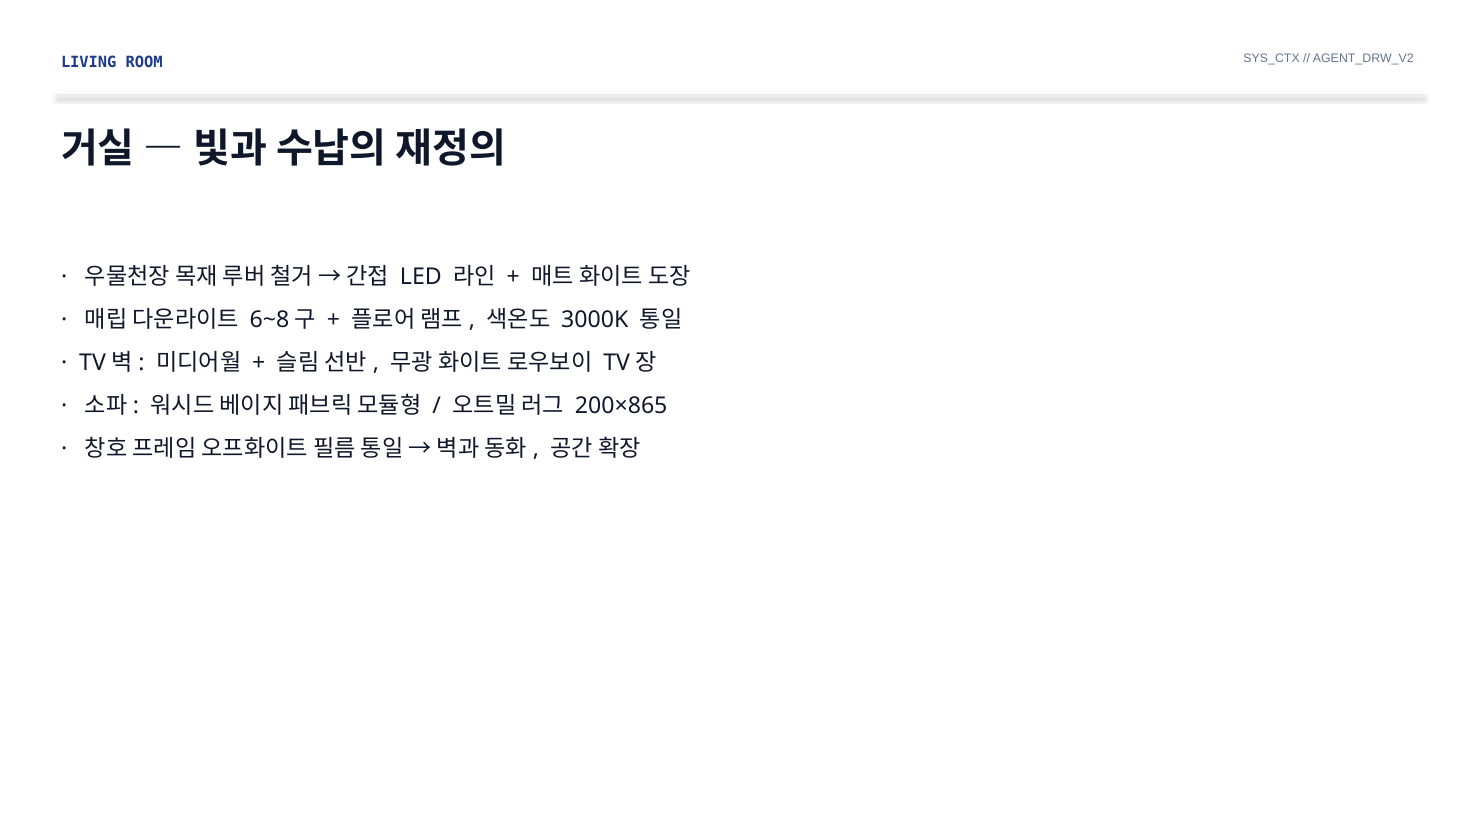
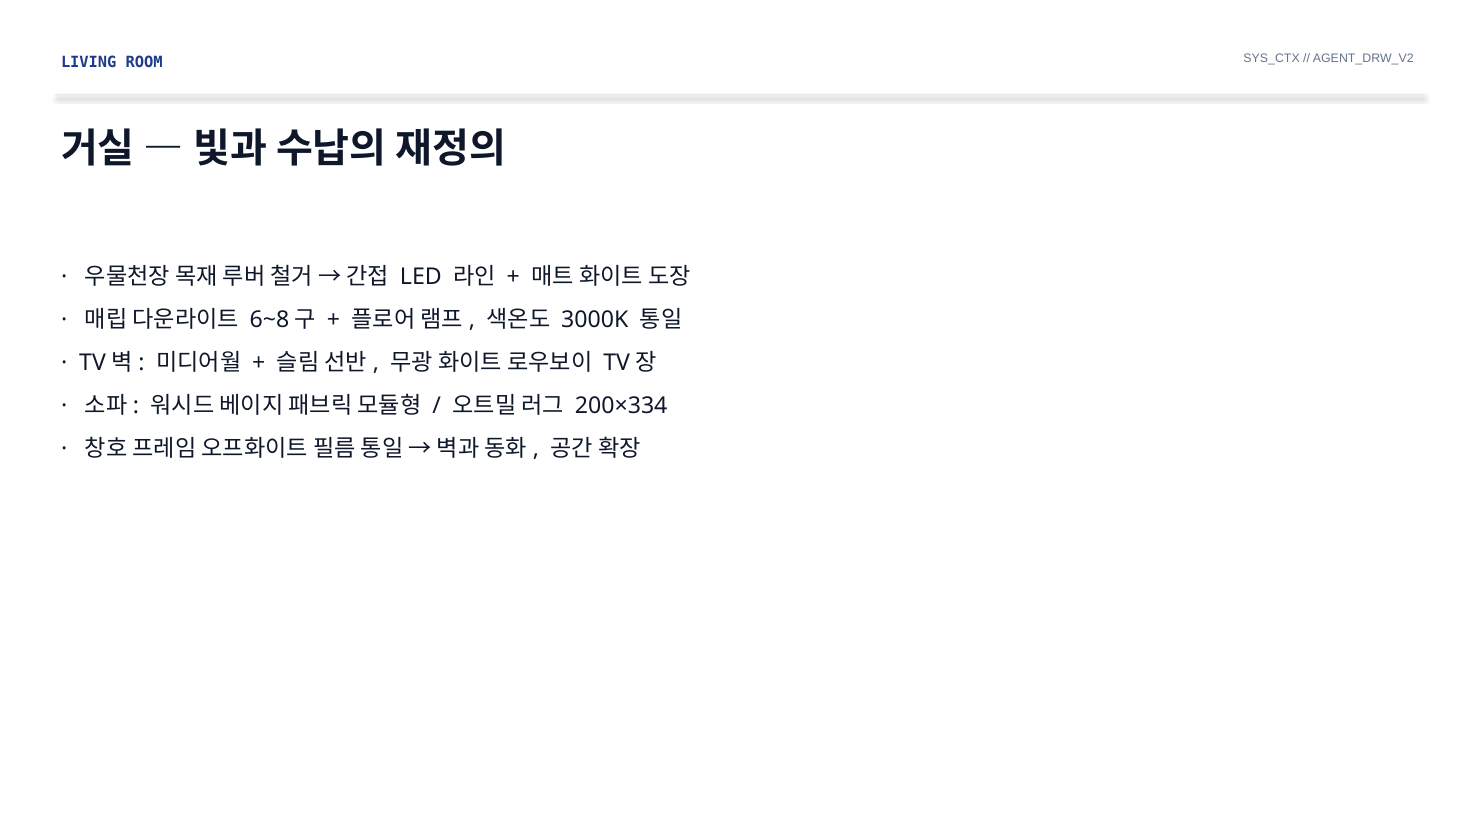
200×865: 200×865 -> 200×334
